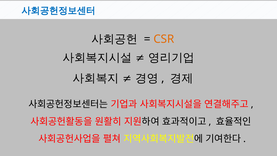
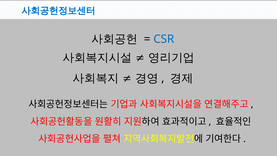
CSR colour: orange -> blue
